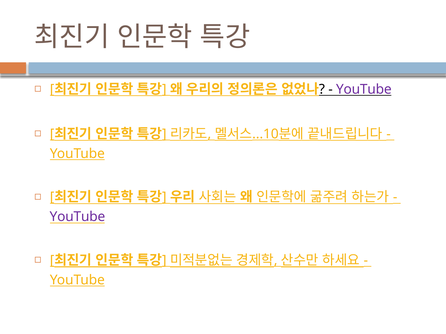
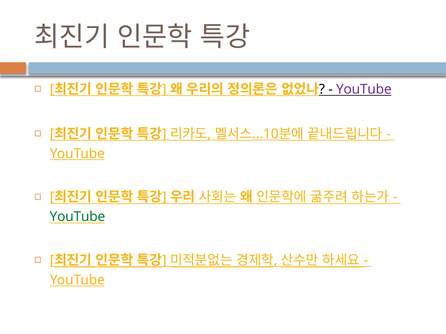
YouTube at (77, 217) colour: purple -> green
